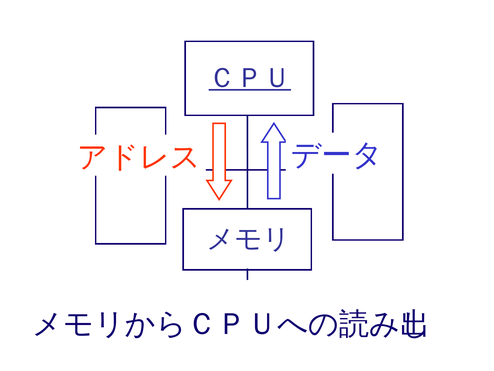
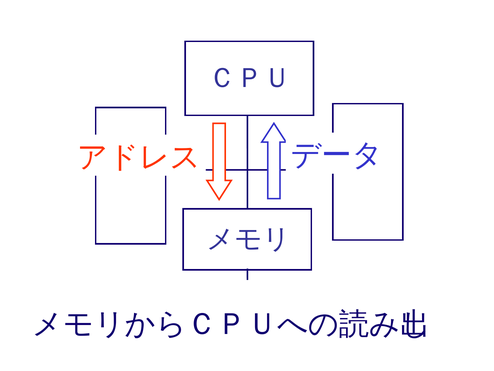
ＣＰＵ underline: present -> none
